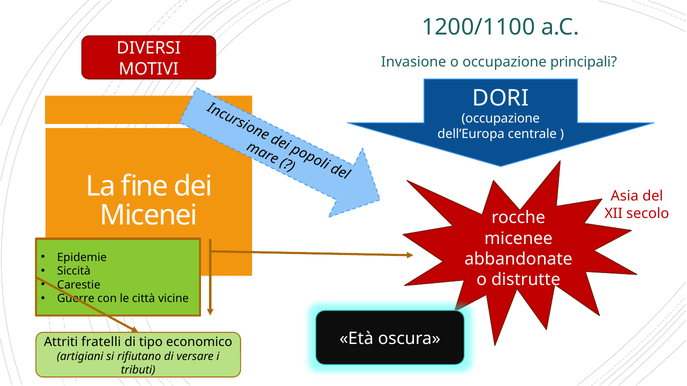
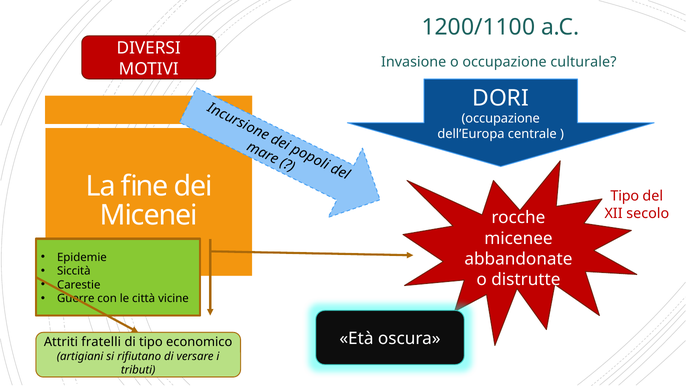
principali: principali -> culturale
Asia at (625, 196): Asia -> Tipo
